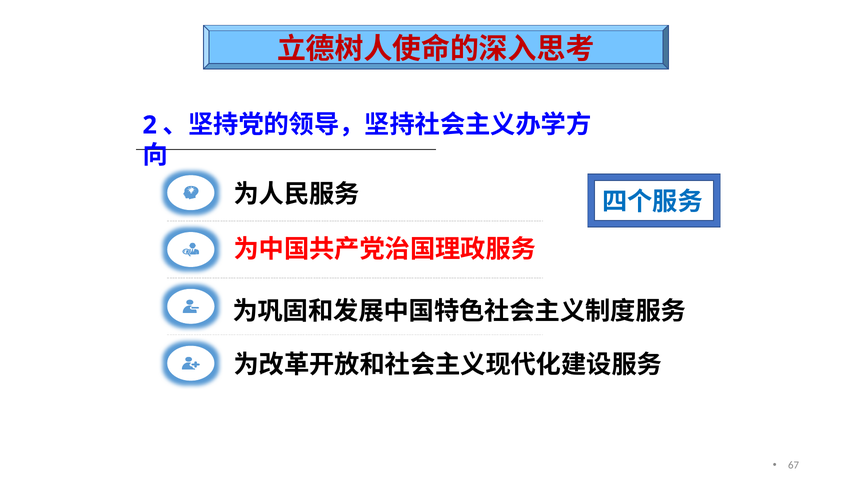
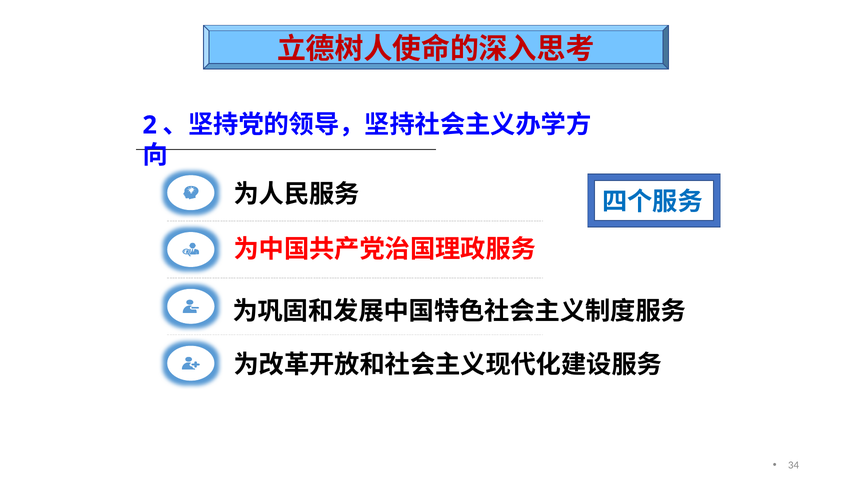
67: 67 -> 34
